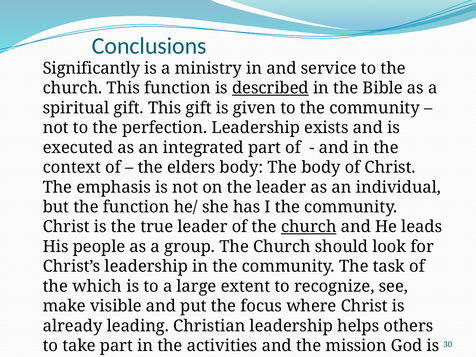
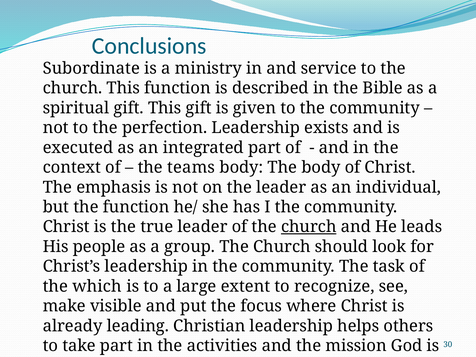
Significantly: Significantly -> Subordinate
described underline: present -> none
elders: elders -> teams
